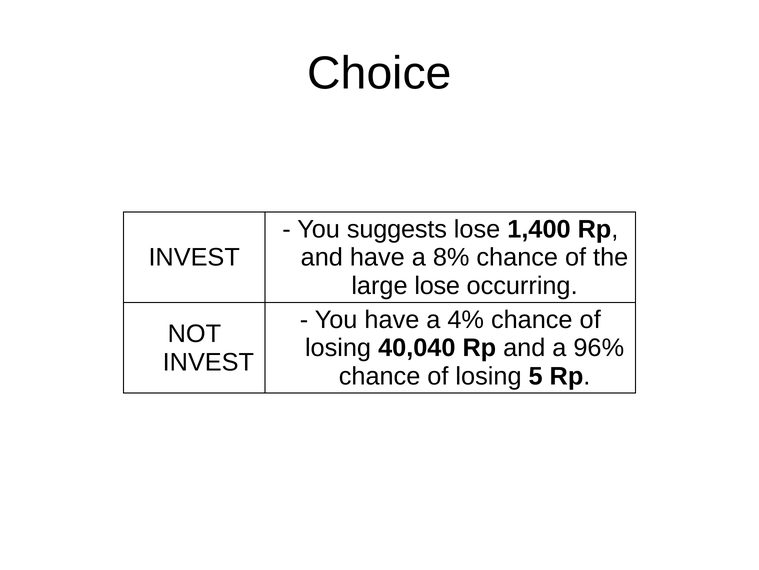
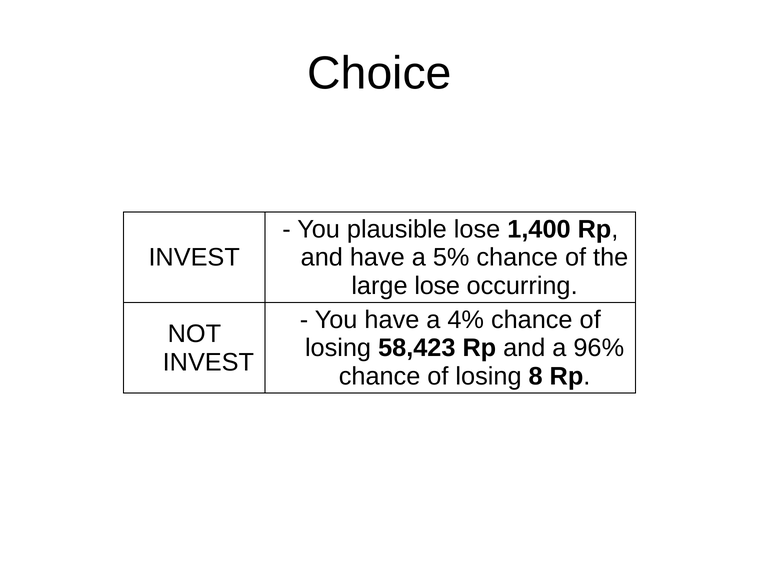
suggests: suggests -> plausible
8%: 8% -> 5%
40,040: 40,040 -> 58,423
5: 5 -> 8
